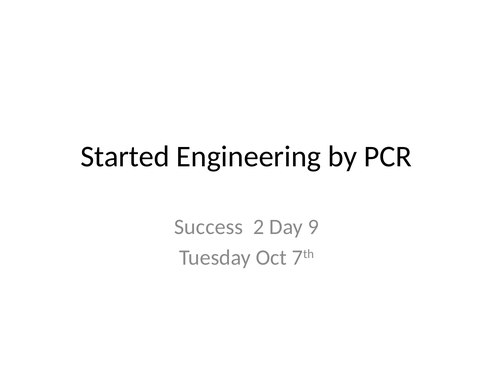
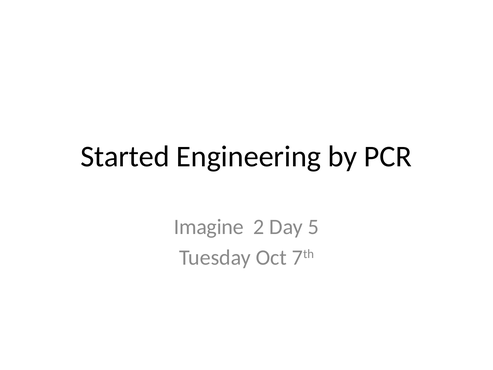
Success: Success -> Imagine
9: 9 -> 5
